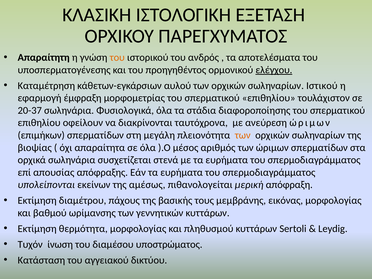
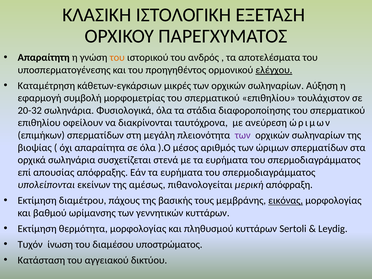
αυλού: αυλού -> μικρές
Ιστικού: Ιστικού -> Αύξηση
έμφραξη: έμφραξη -> συμβολή
20-37: 20-37 -> 20-32
των at (243, 135) colour: orange -> purple
εικόνας underline: none -> present
